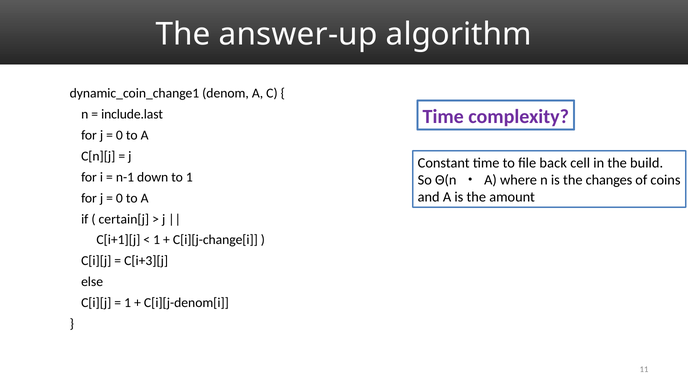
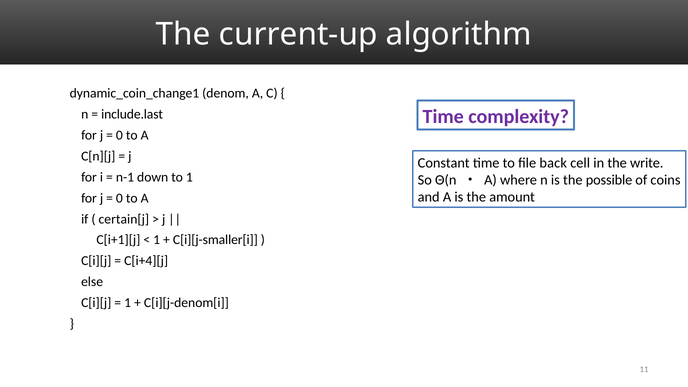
answer-up: answer-up -> current-up
build: build -> write
changes: changes -> possible
C[i][j-change[i: C[i][j-change[i -> C[i][j-smaller[i
C[i+3][j: C[i+3][j -> C[i+4][j
